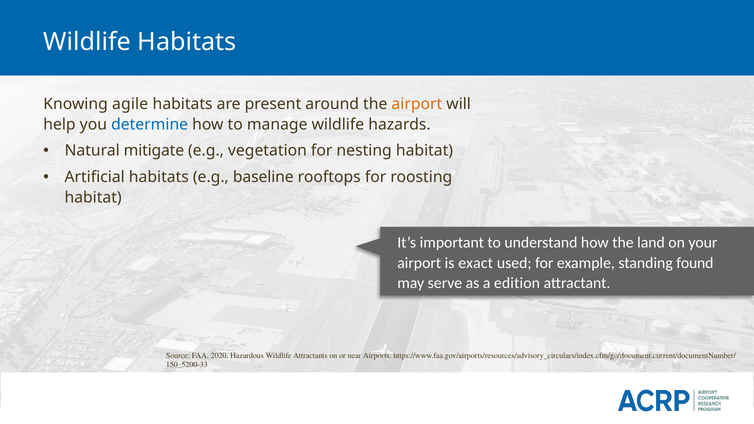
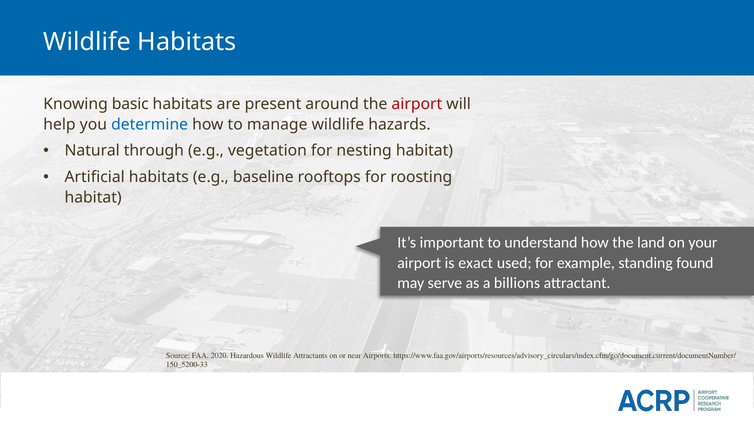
agile: agile -> basic
airport at (417, 104) colour: orange -> red
mitigate: mitigate -> through
edition: edition -> billions
